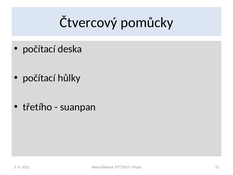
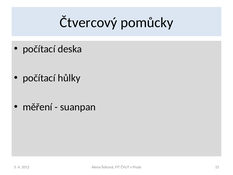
třetího: třetího -> měření
